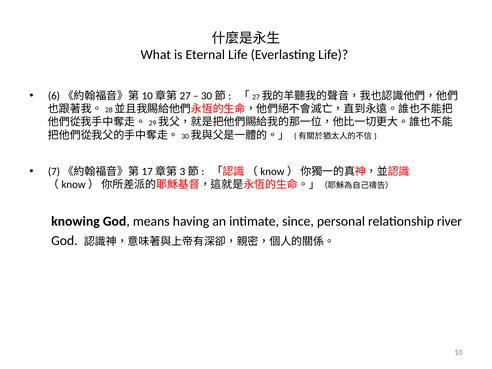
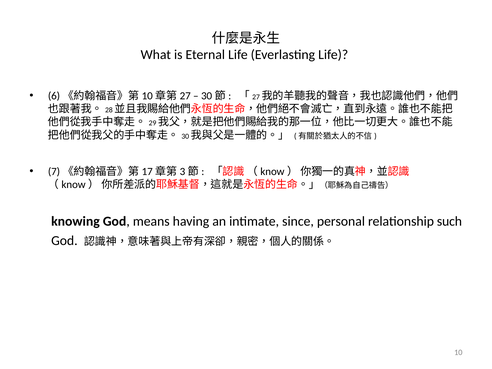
river: river -> such
